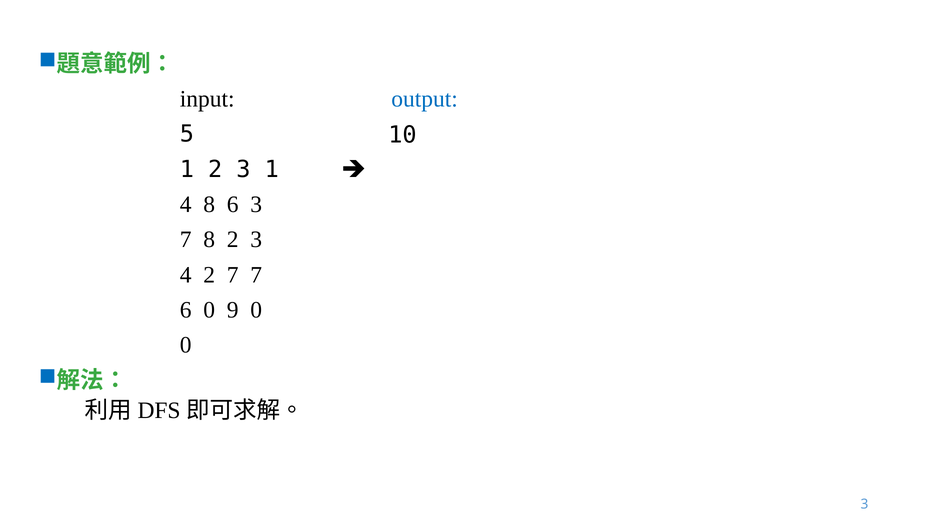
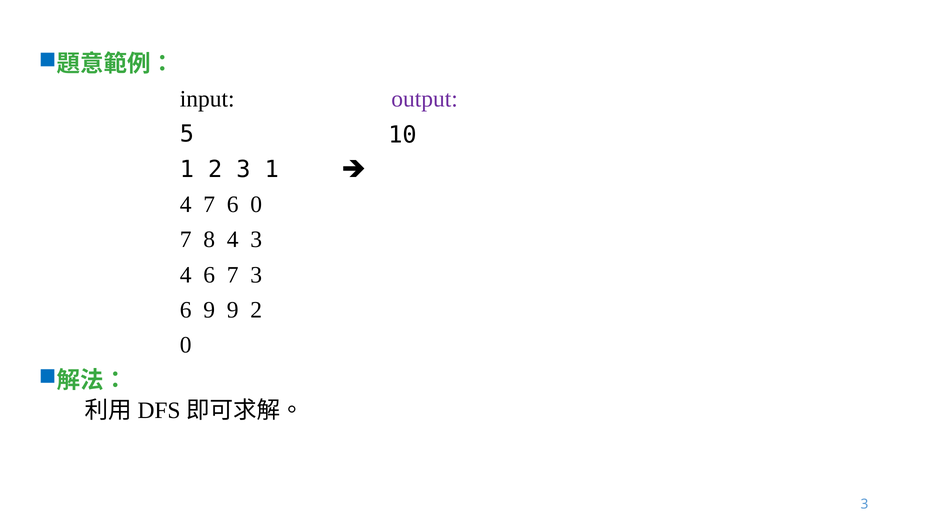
output colour: blue -> purple
4 8: 8 -> 7
6 3: 3 -> 0
8 2: 2 -> 4
4 2: 2 -> 6
7 7: 7 -> 3
6 0: 0 -> 9
9 0: 0 -> 2
